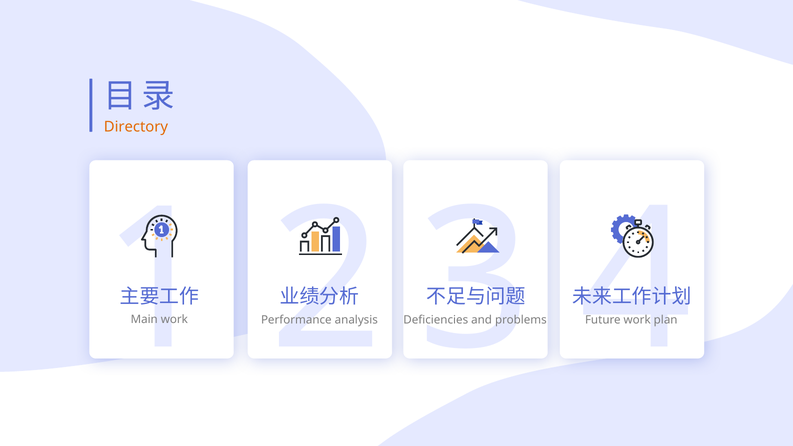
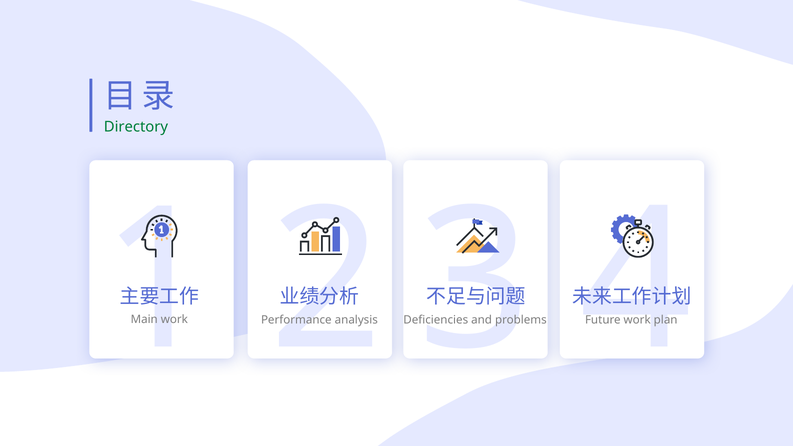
Directory colour: orange -> green
